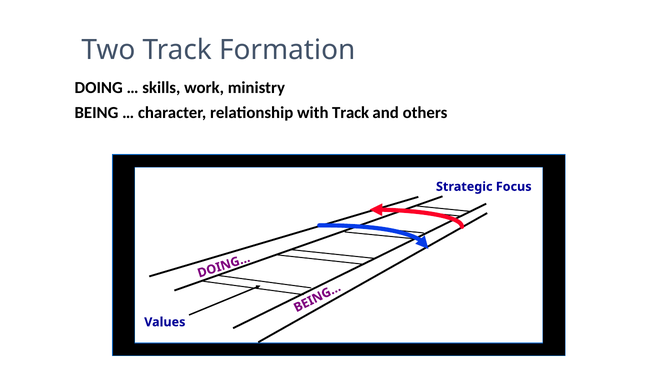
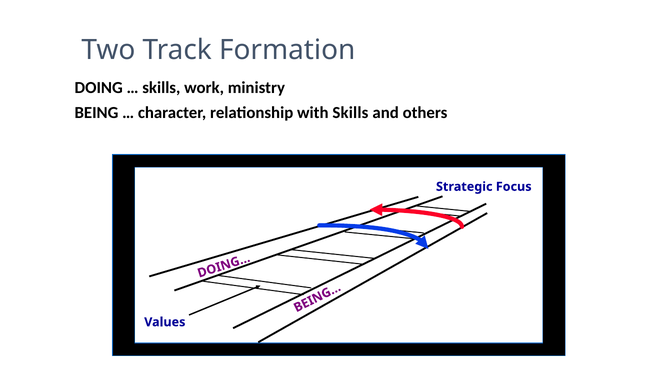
with Track: Track -> Skills
